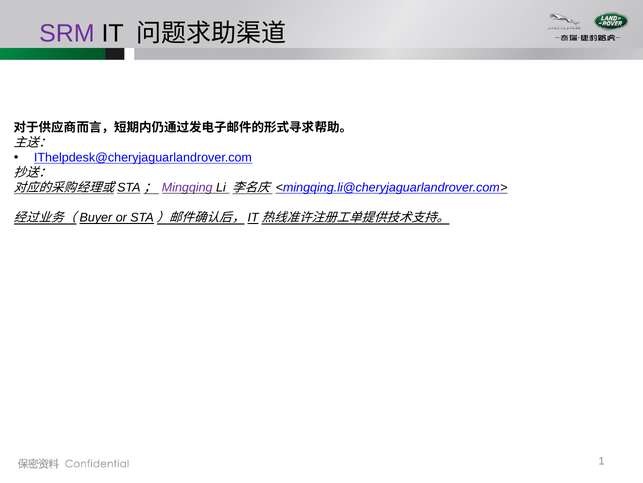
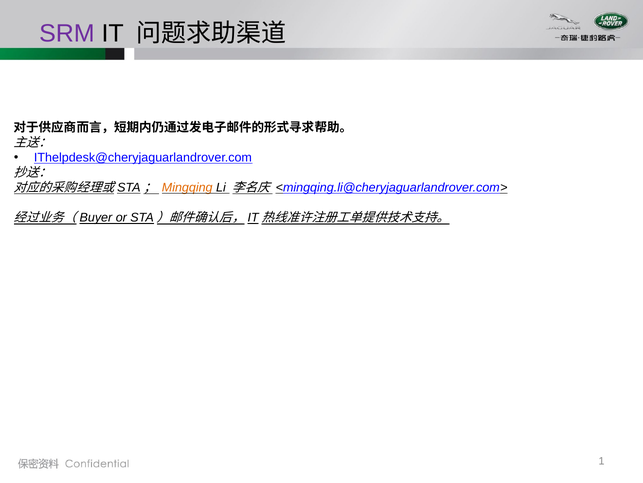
Mingqing colour: purple -> orange
